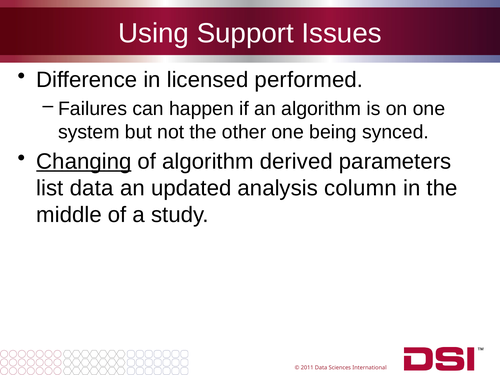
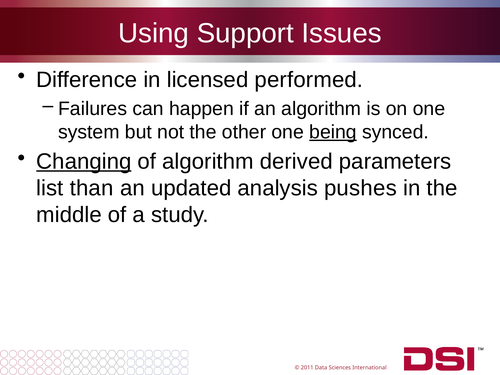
being underline: none -> present
list data: data -> than
column: column -> pushes
